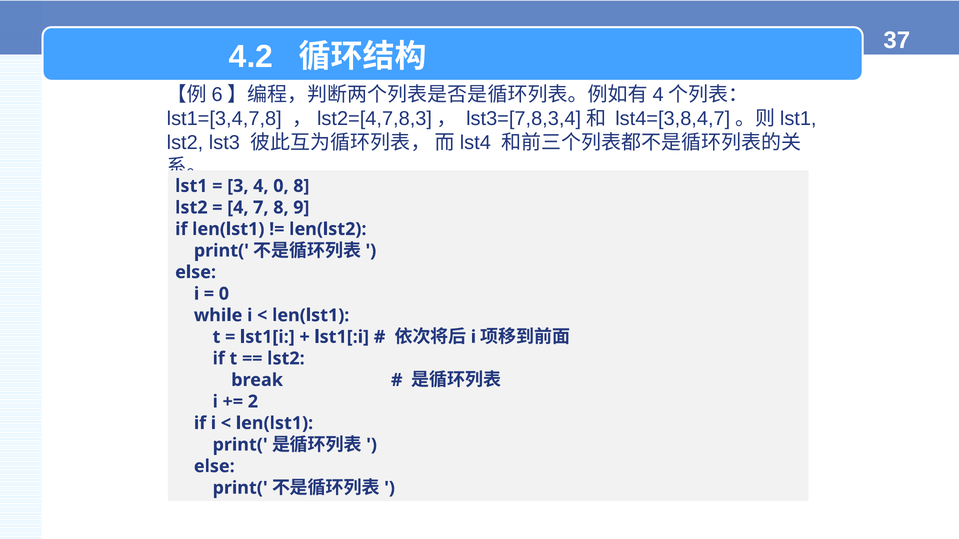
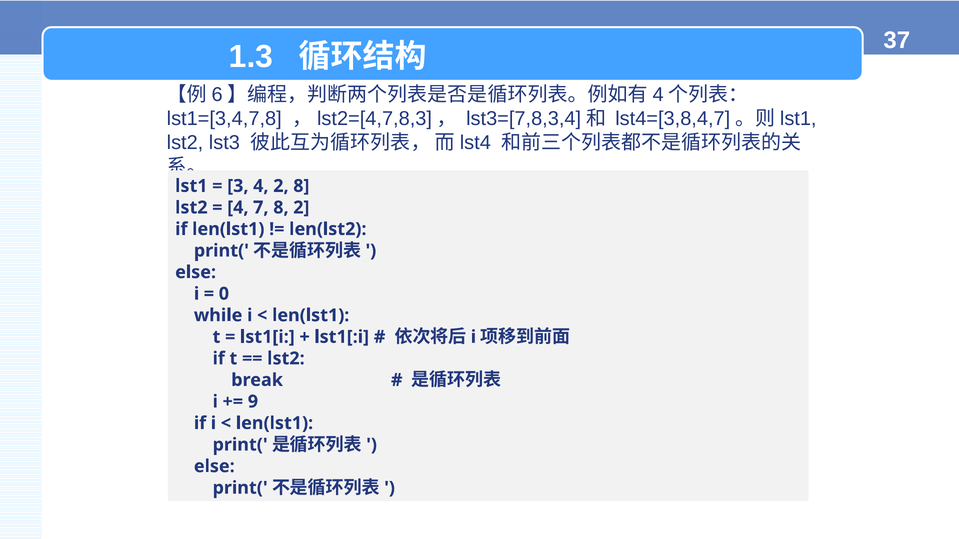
4.2: 4.2 -> 1.3
4 0: 0 -> 2
8 9: 9 -> 2
2: 2 -> 9
